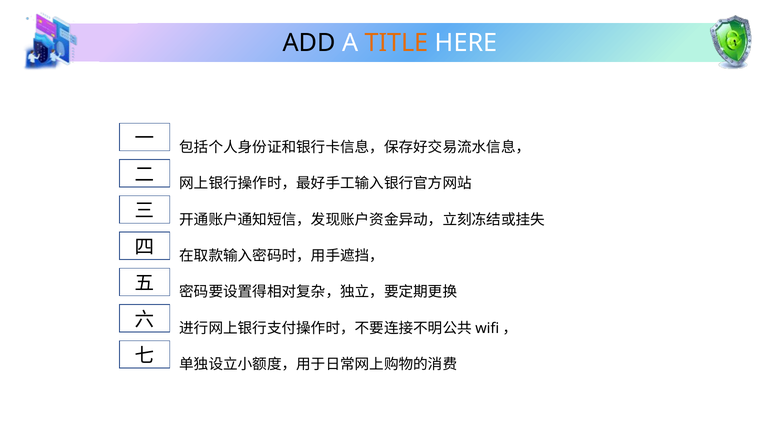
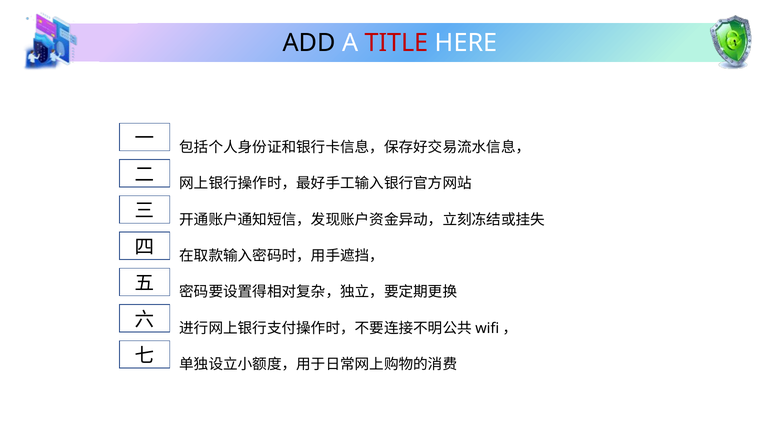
TITLE colour: orange -> red
